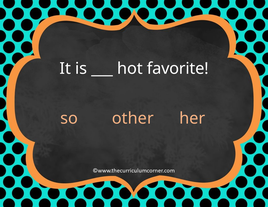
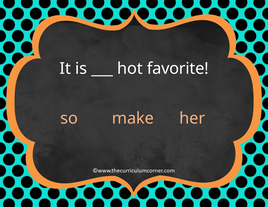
other: other -> make
